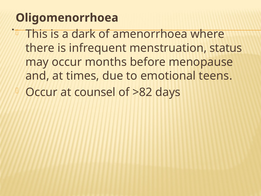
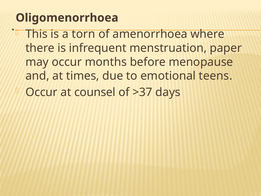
dark: dark -> torn
status: status -> paper
>82: >82 -> >37
